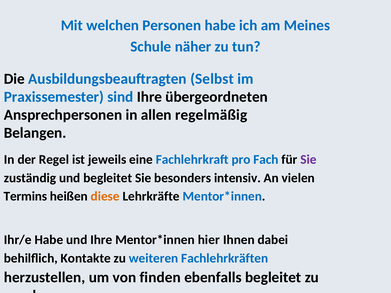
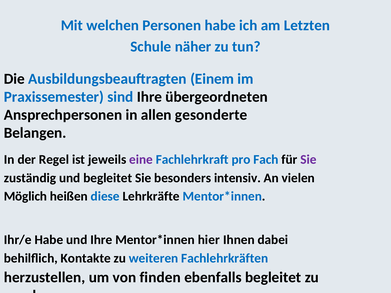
Meines: Meines -> Letzten
Selbst: Selbst -> Einem
regelmäßig: regelmäßig -> gesonderte
eine colour: black -> purple
Termins: Termins -> Möglich
diese colour: orange -> blue
